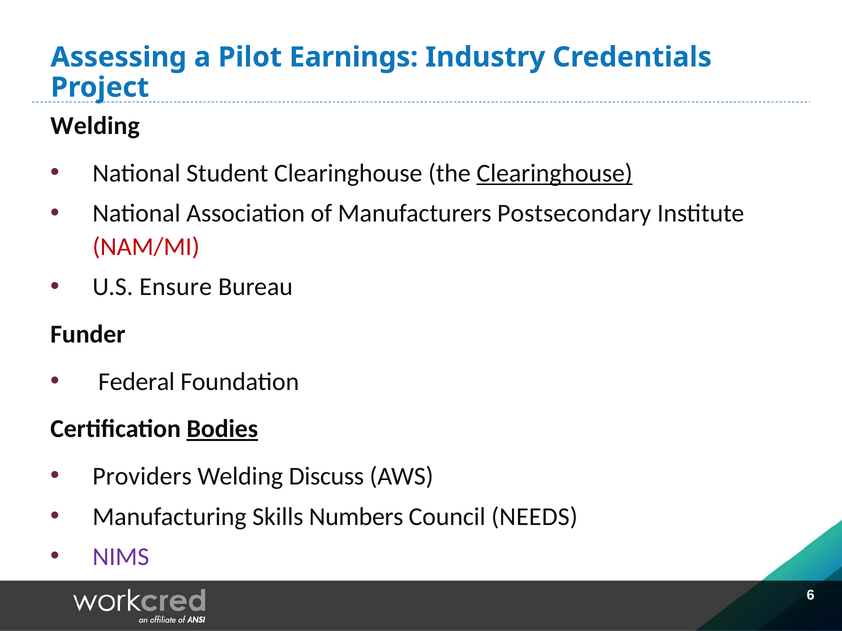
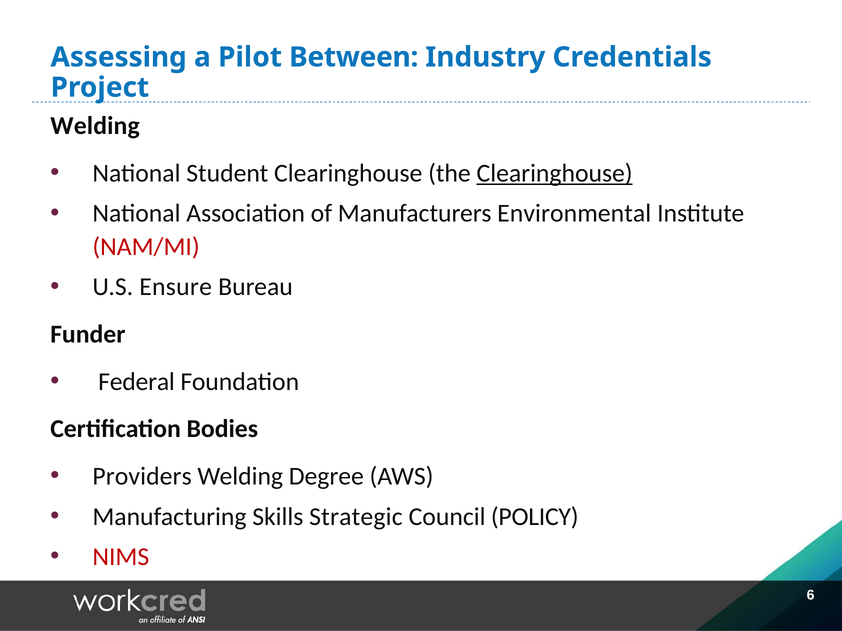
Earnings: Earnings -> Between
Postsecondary: Postsecondary -> Environmental
Bodies underline: present -> none
Discuss: Discuss -> Degree
Numbers: Numbers -> Strategic
NEEDS: NEEDS -> POLICY
NIMS colour: purple -> red
